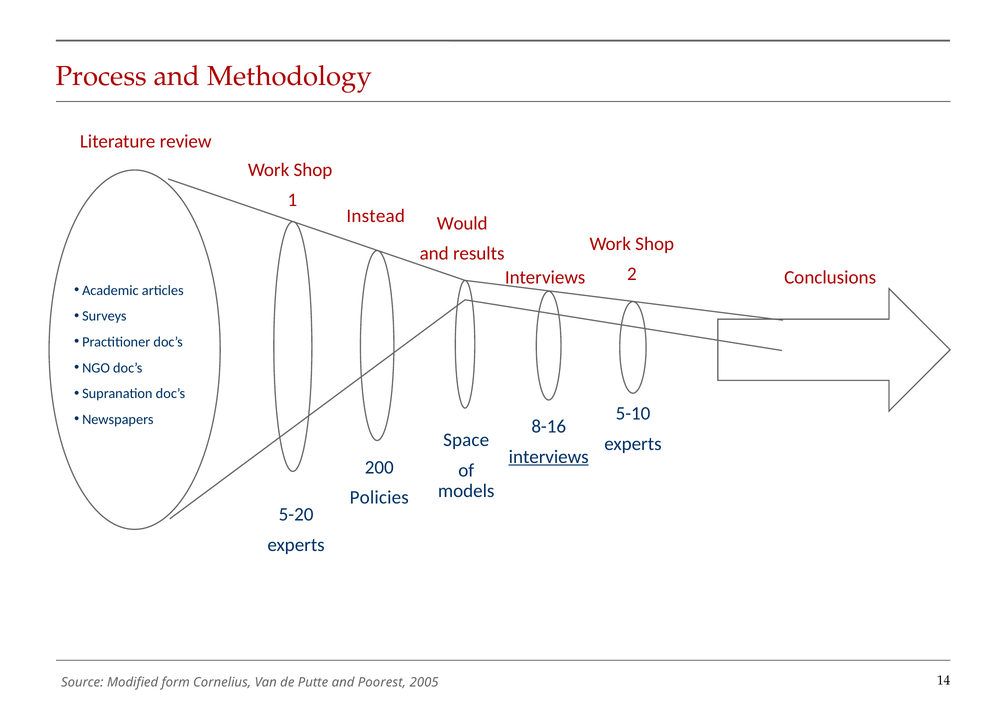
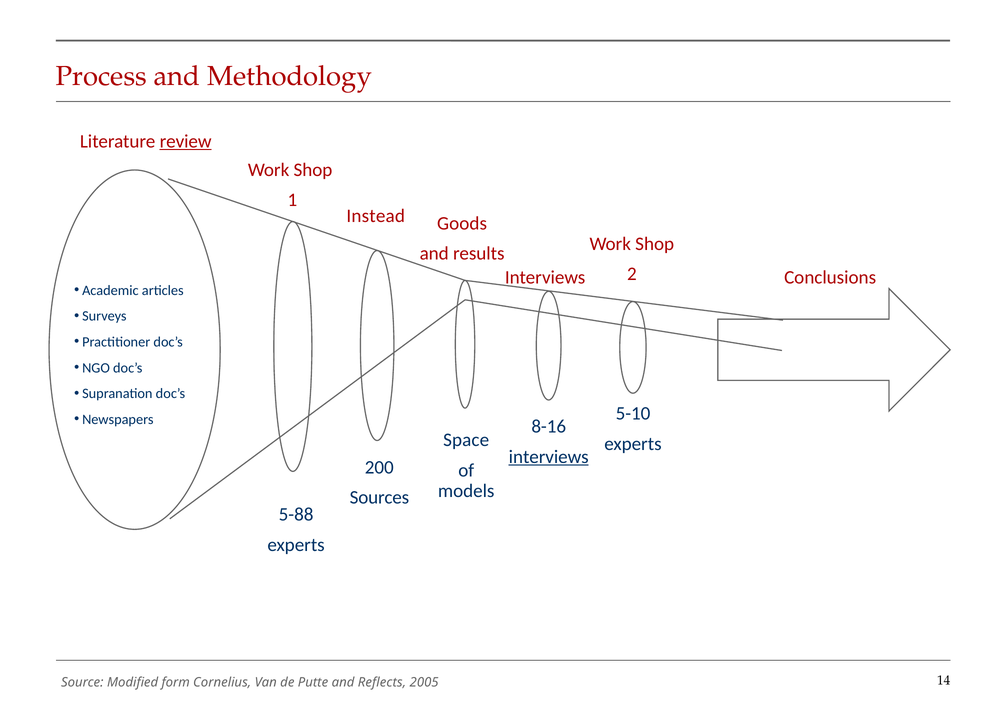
review underline: none -> present
Would: Would -> Goods
Policies: Policies -> Sources
5-20: 5-20 -> 5-88
Poorest: Poorest -> Reflects
